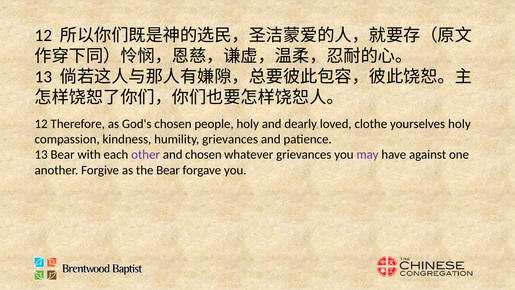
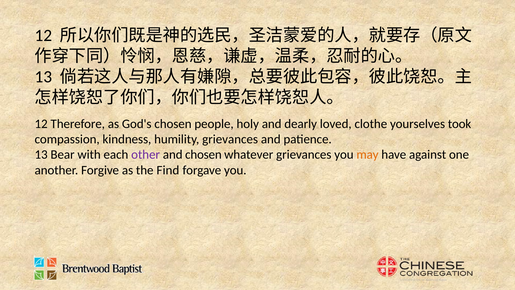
yourselves holy: holy -> took
may colour: purple -> orange
the Bear: Bear -> Find
